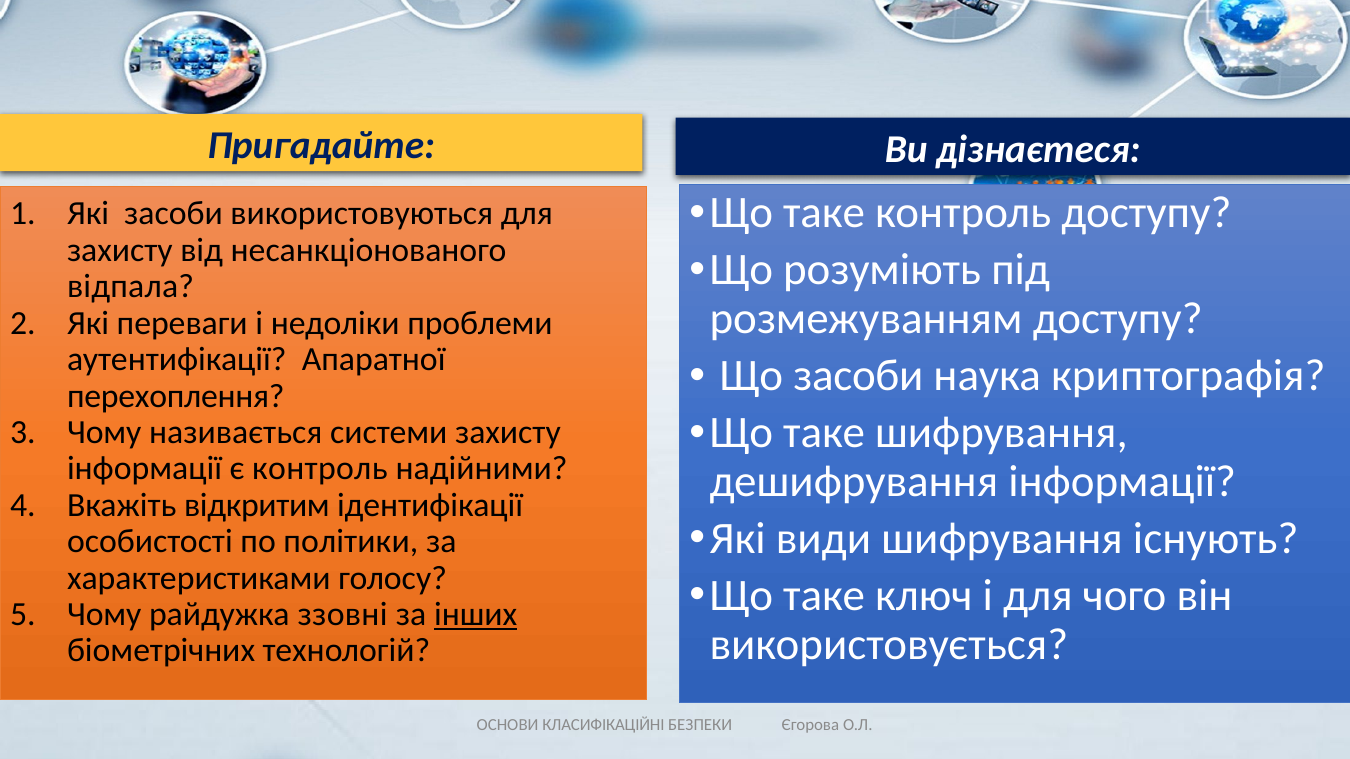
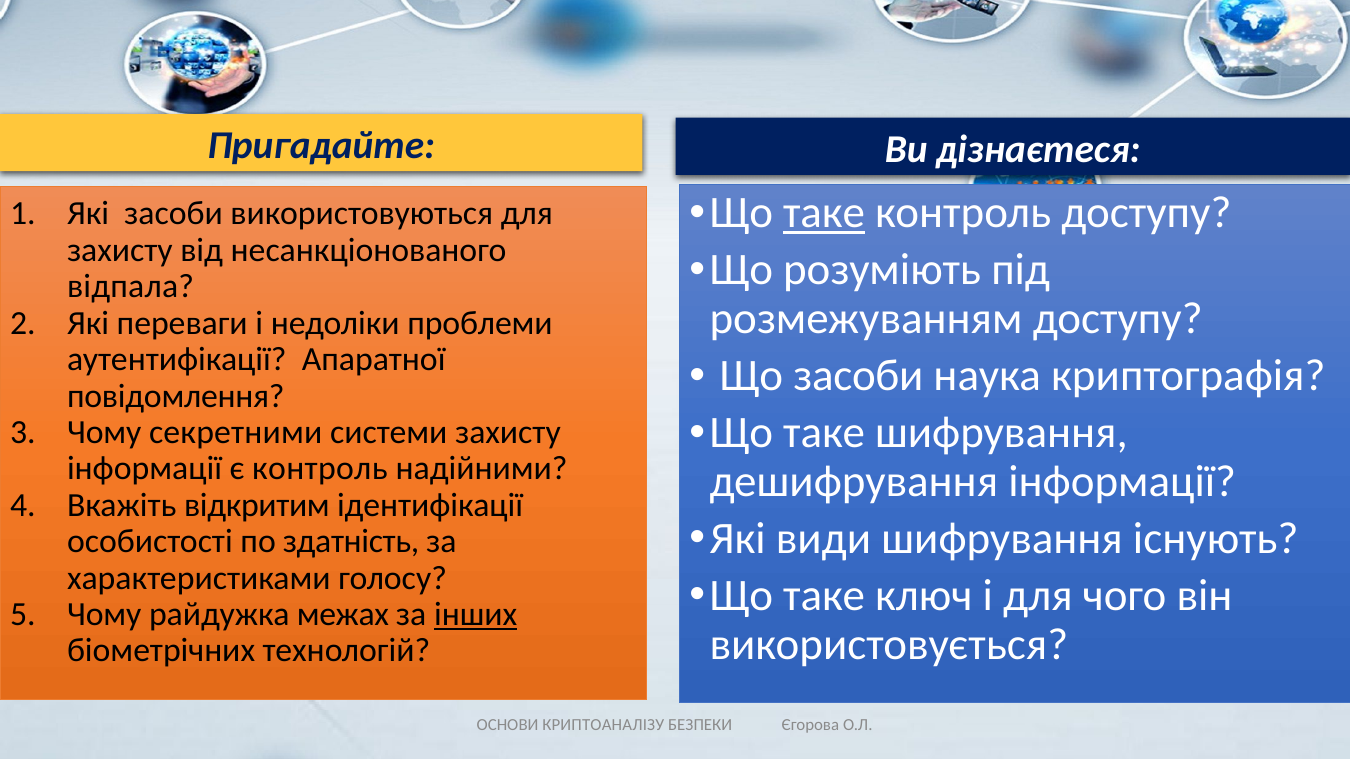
таке at (824, 213) underline: none -> present
перехоплення: перехоплення -> повідомлення
називається: називається -> секретними
політики: політики -> здатність
ззовні: ззовні -> межах
КЛАСИФІКАЦІЙНІ: КЛАСИФІКАЦІЙНІ -> КРИПТОАНАЛІЗУ
